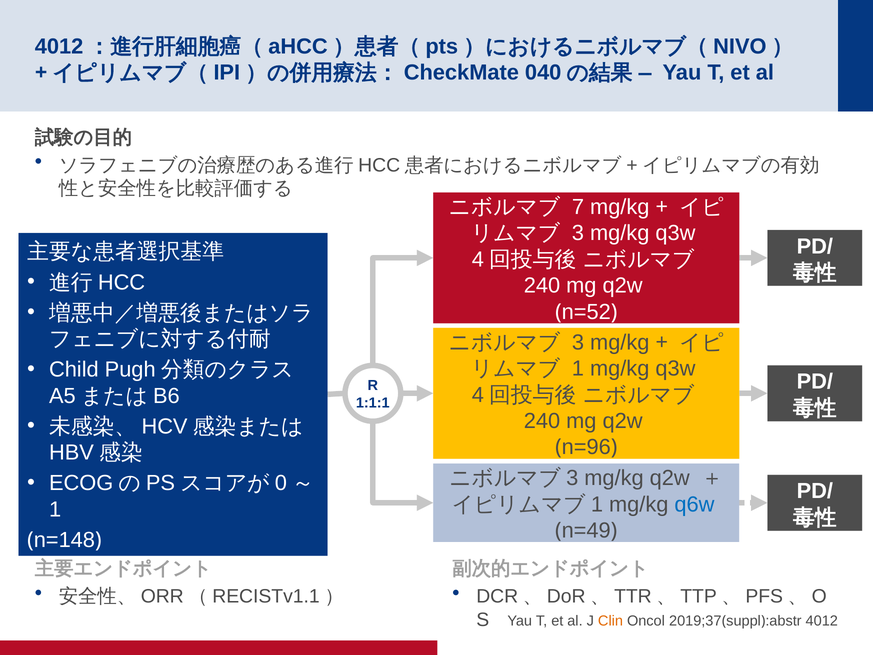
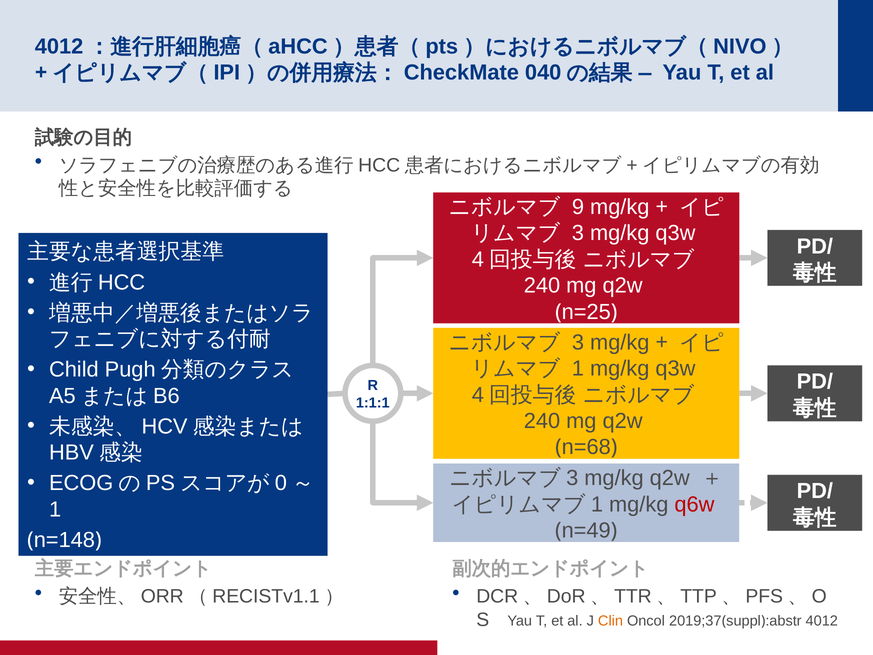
7: 7 -> 9
n=52: n=52 -> n=25
n=96: n=96 -> n=68
q6w colour: blue -> red
